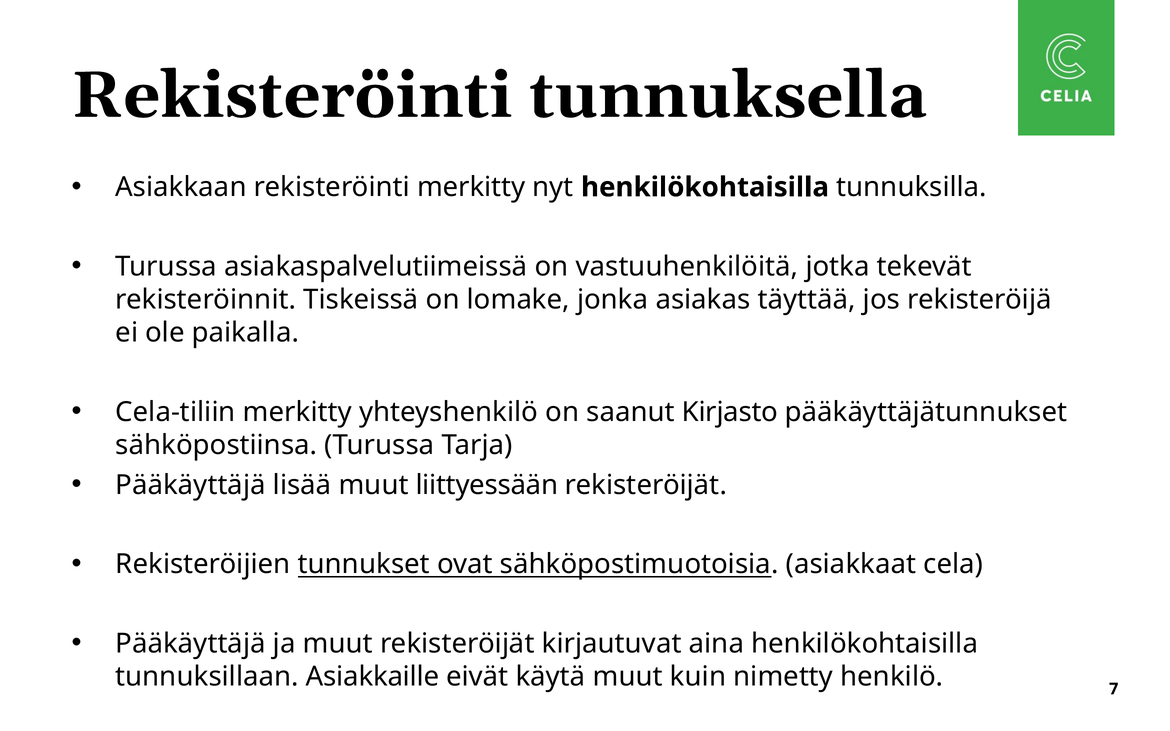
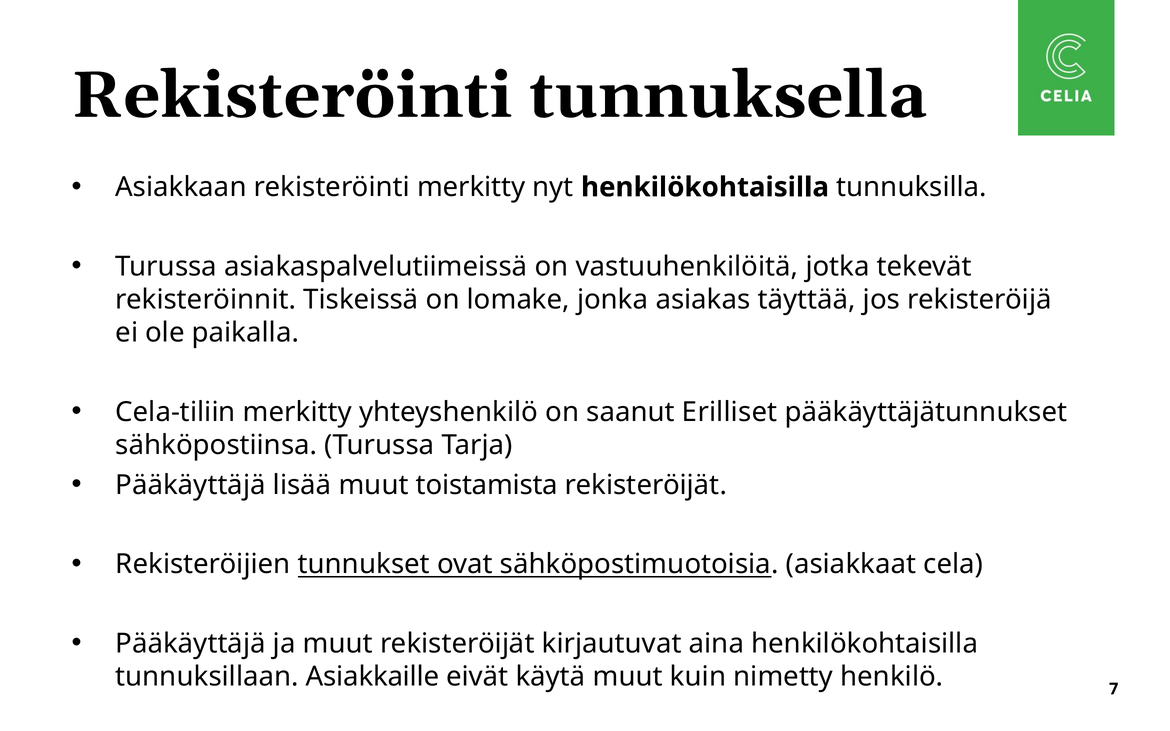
Kirjasto: Kirjasto -> Erilliset
liittyessään: liittyessään -> toistamista
